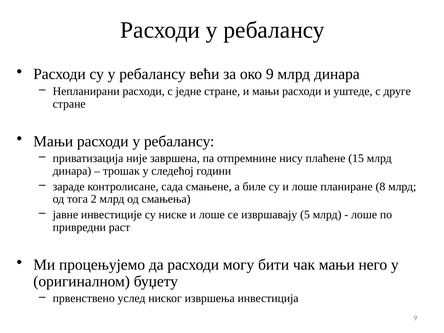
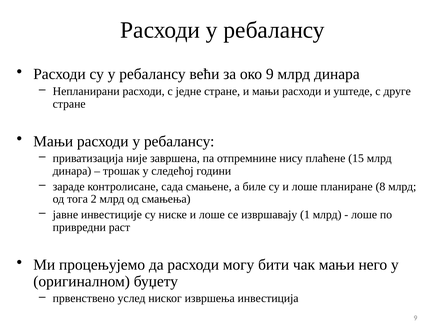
5: 5 -> 1
